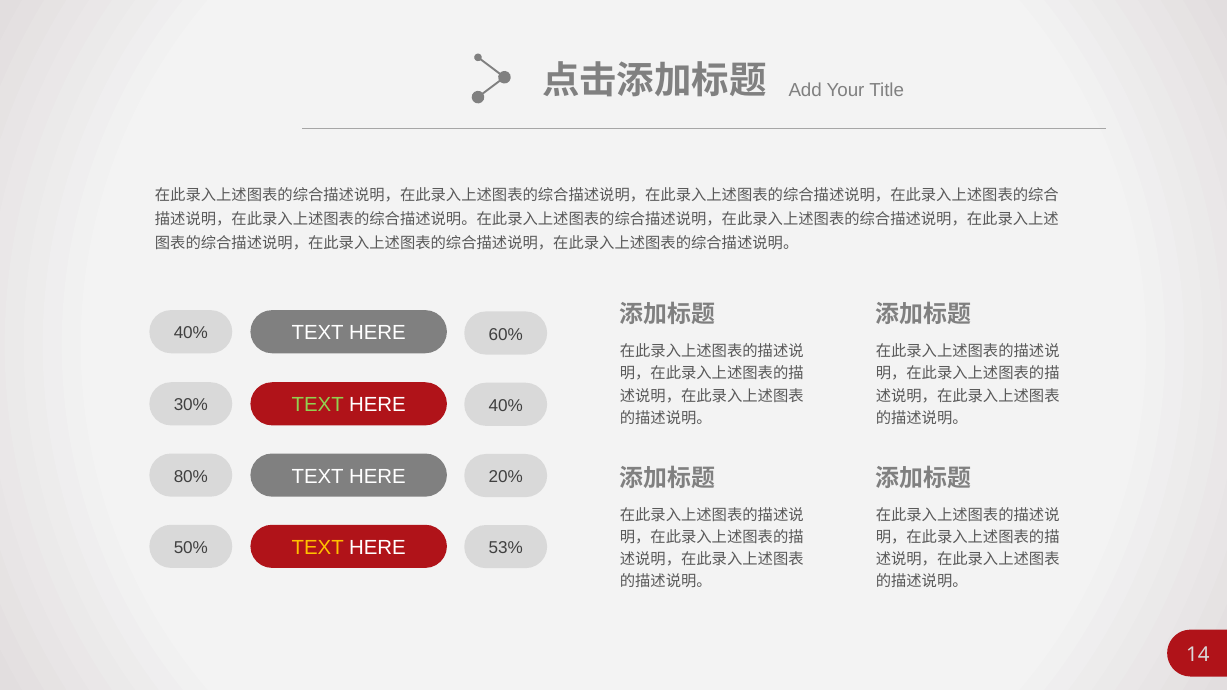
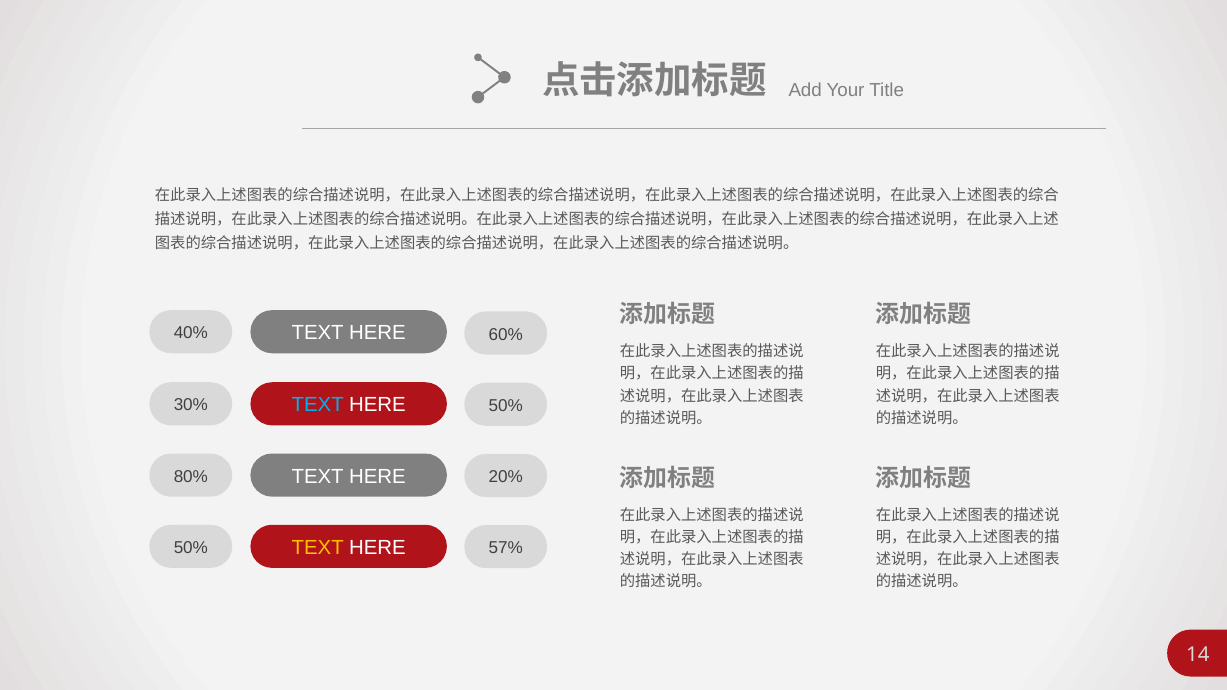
TEXT at (318, 405) colour: light green -> light blue
HERE 40%: 40% -> 50%
53%: 53% -> 57%
